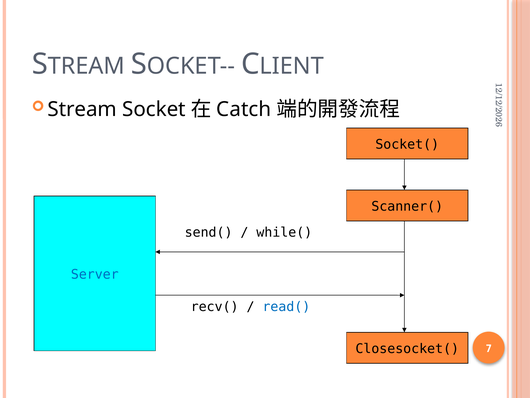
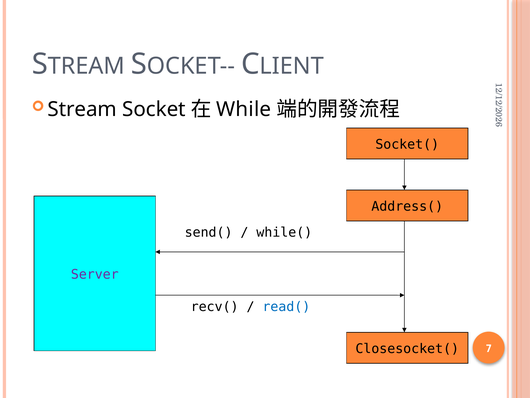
Catch: Catch -> While
Scanner(: Scanner( -> Address(
Server colour: blue -> purple
